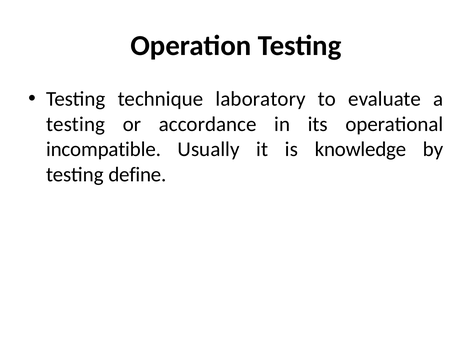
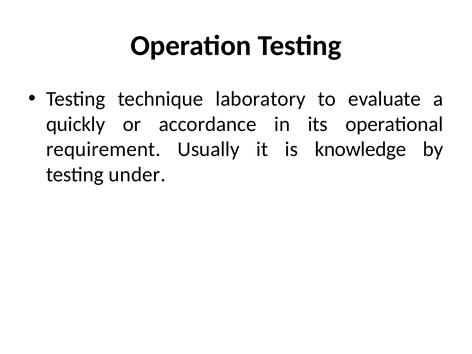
testing at (76, 124): testing -> quickly
incompatible: incompatible -> requirement
define: define -> under
